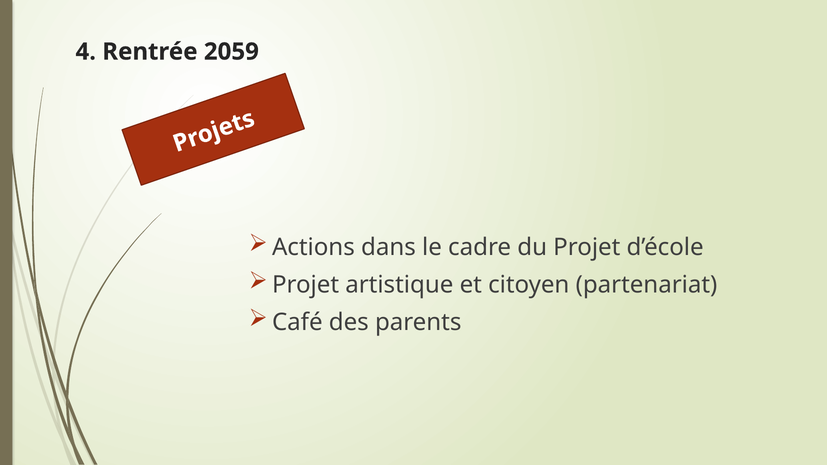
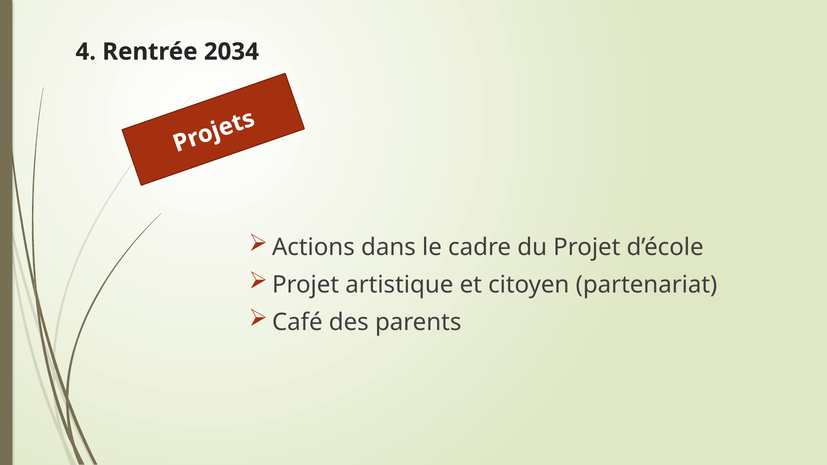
2059: 2059 -> 2034
